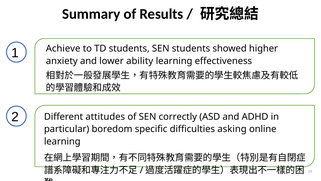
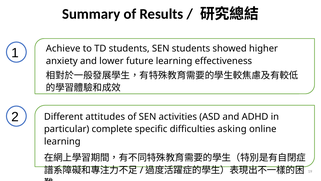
ability: ability -> future
correctly: correctly -> activities
boredom: boredom -> complete
